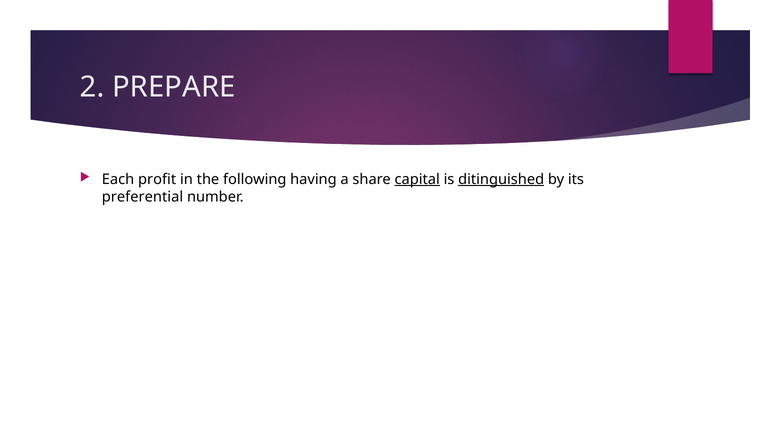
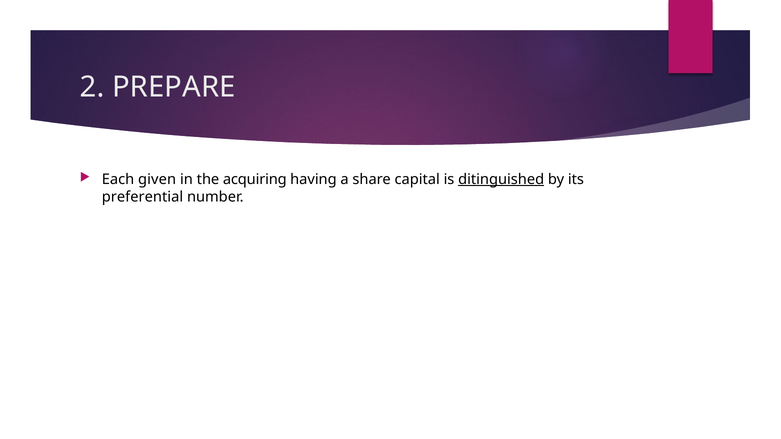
profit: profit -> given
following: following -> acquiring
capital underline: present -> none
